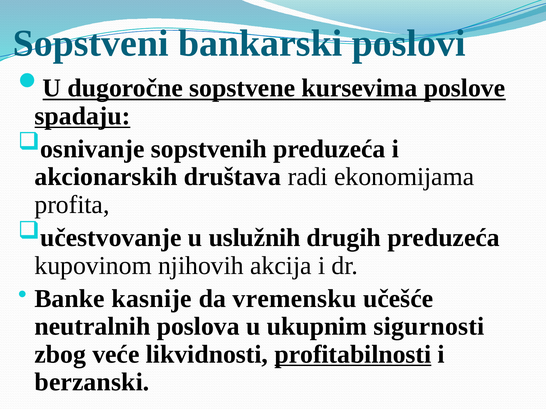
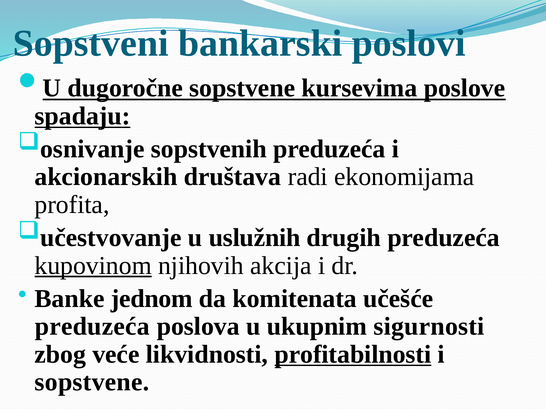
kupovinom underline: none -> present
kasnije: kasnije -> jednom
vremensku: vremensku -> komitenata
neutralnih at (92, 327): neutralnih -> preduzeća
berzanski at (92, 383): berzanski -> sopstvene
